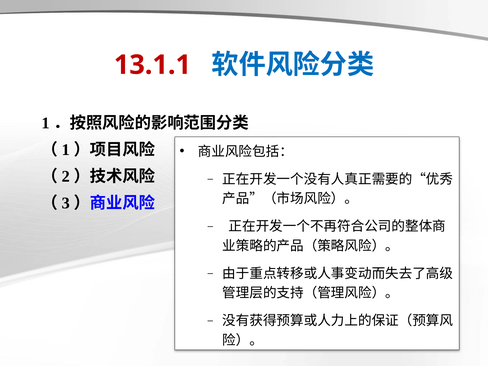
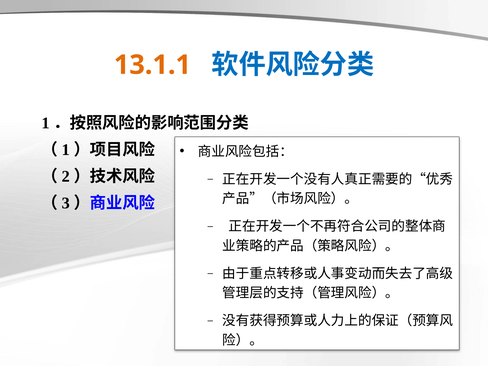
13.1.1 colour: red -> orange
